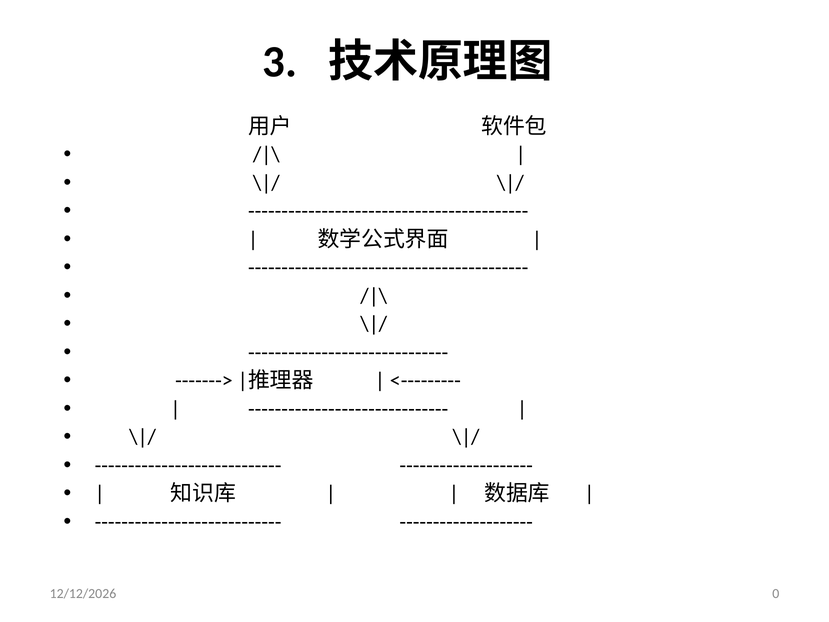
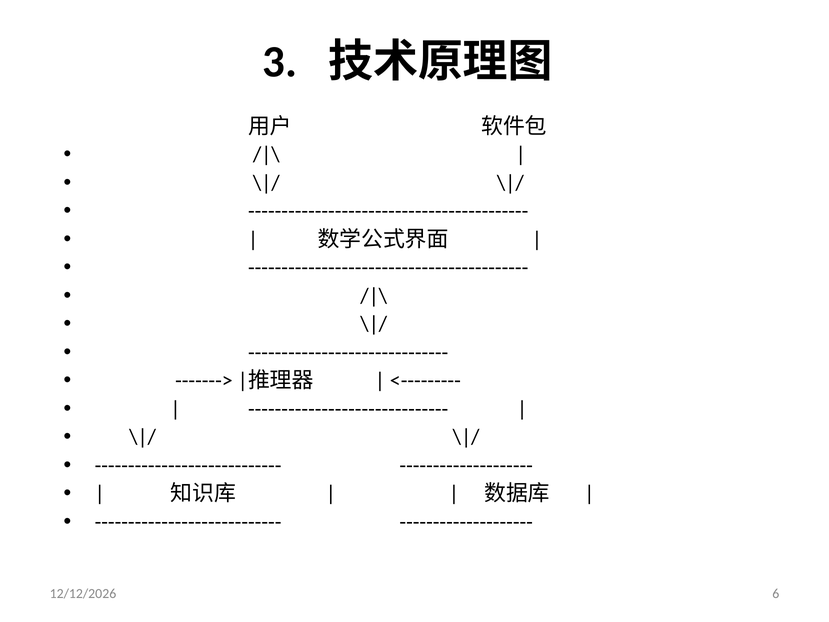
0: 0 -> 6
